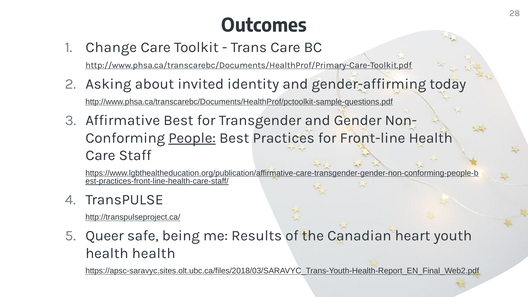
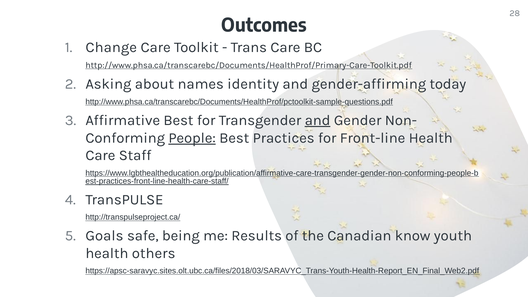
invited: invited -> names
and at (318, 120) underline: none -> present
Queer: Queer -> Goals
heart: heart -> know
health health: health -> others
